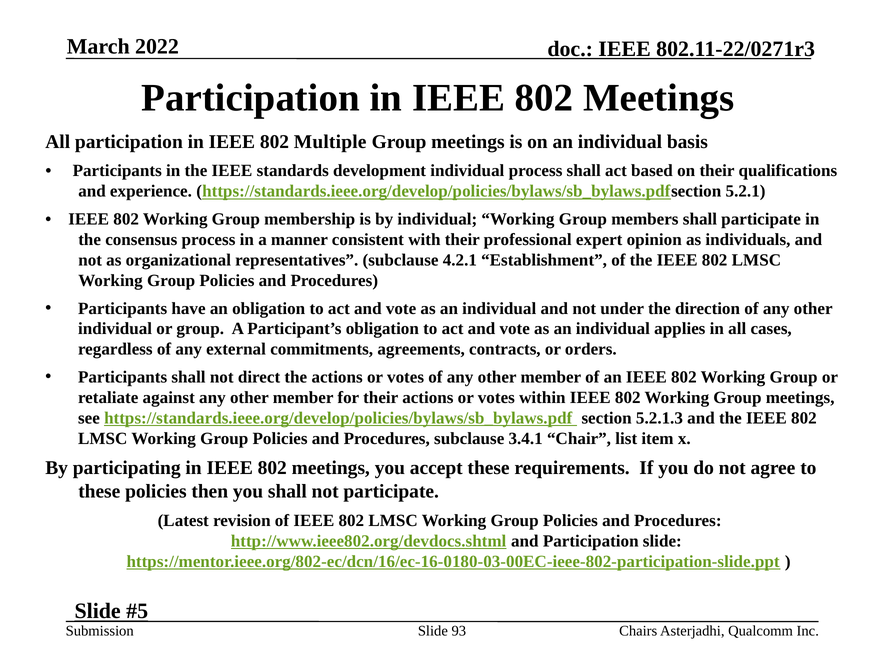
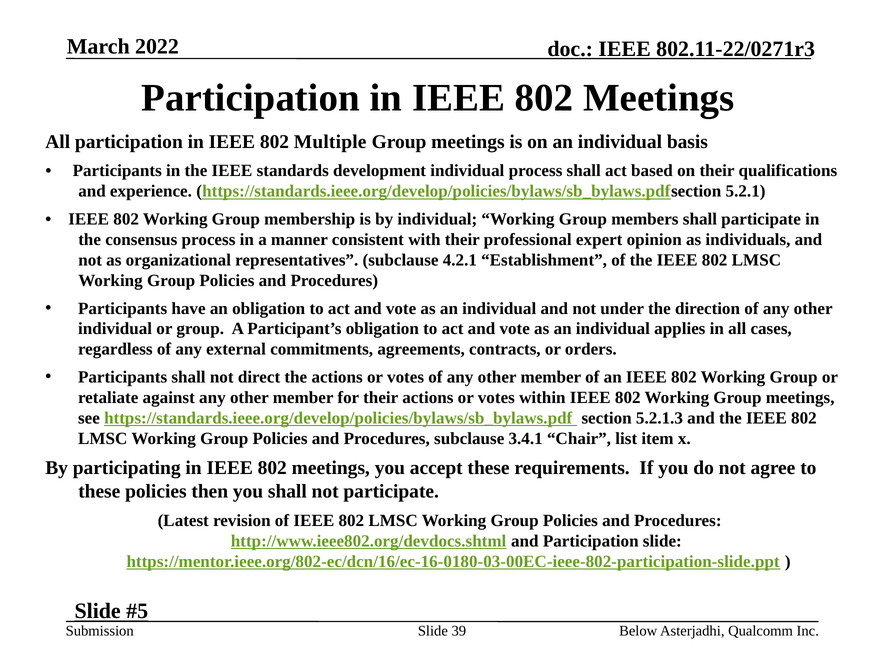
93: 93 -> 39
Chairs: Chairs -> Below
